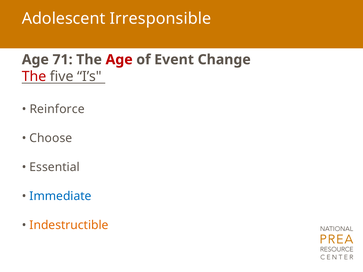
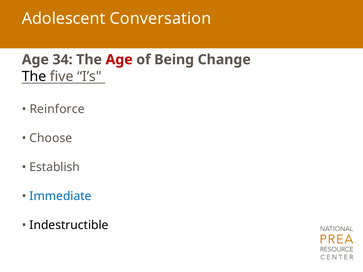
Irresponsible: Irresponsible -> Conversation
71: 71 -> 34
Event: Event -> Being
The at (34, 77) colour: red -> black
Essential: Essential -> Establish
Indestructible colour: orange -> black
